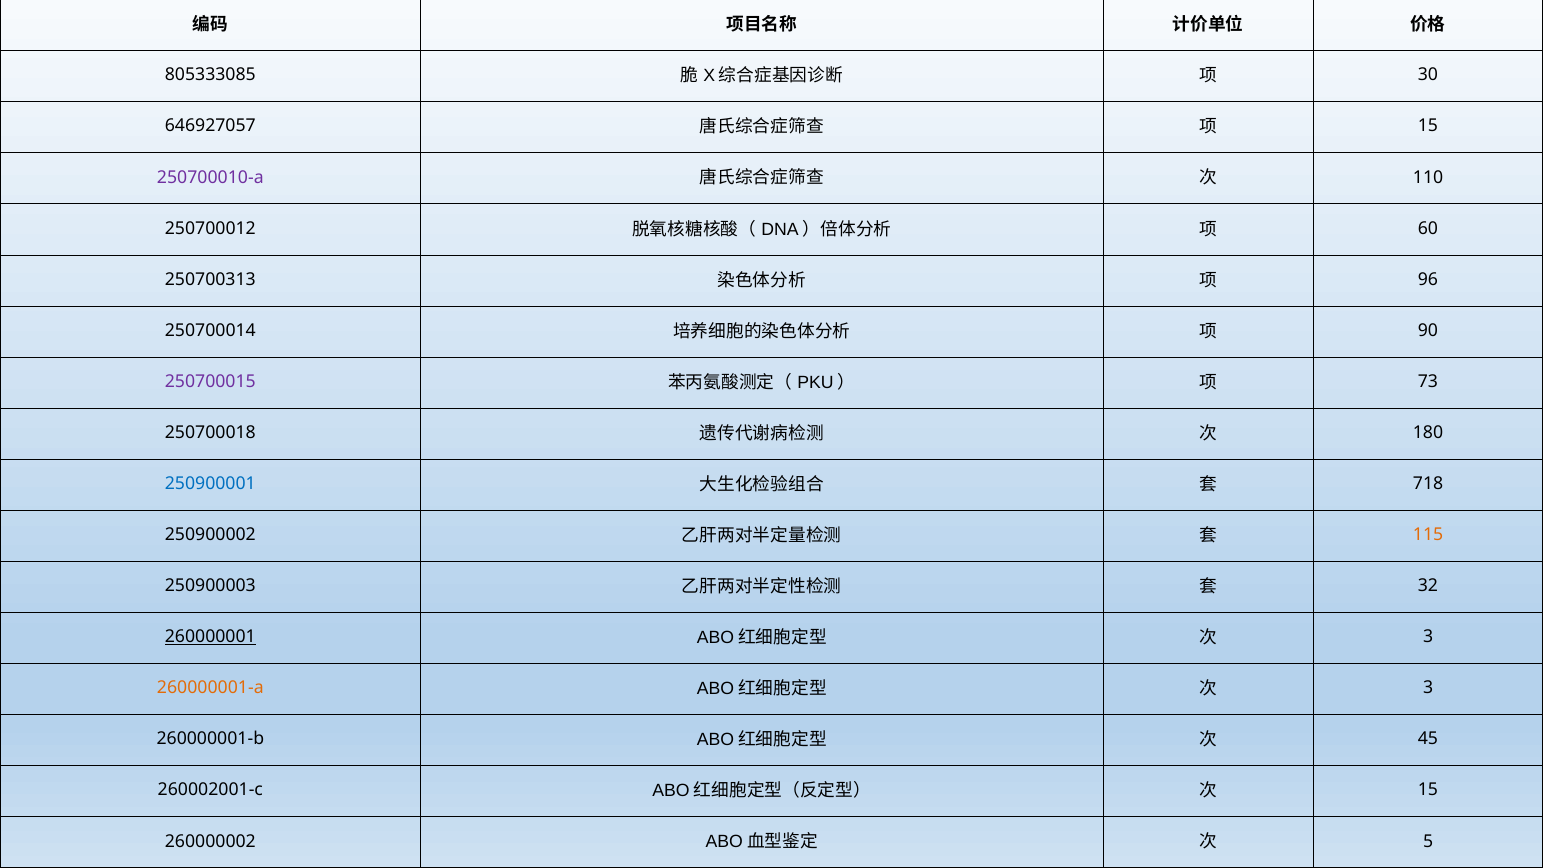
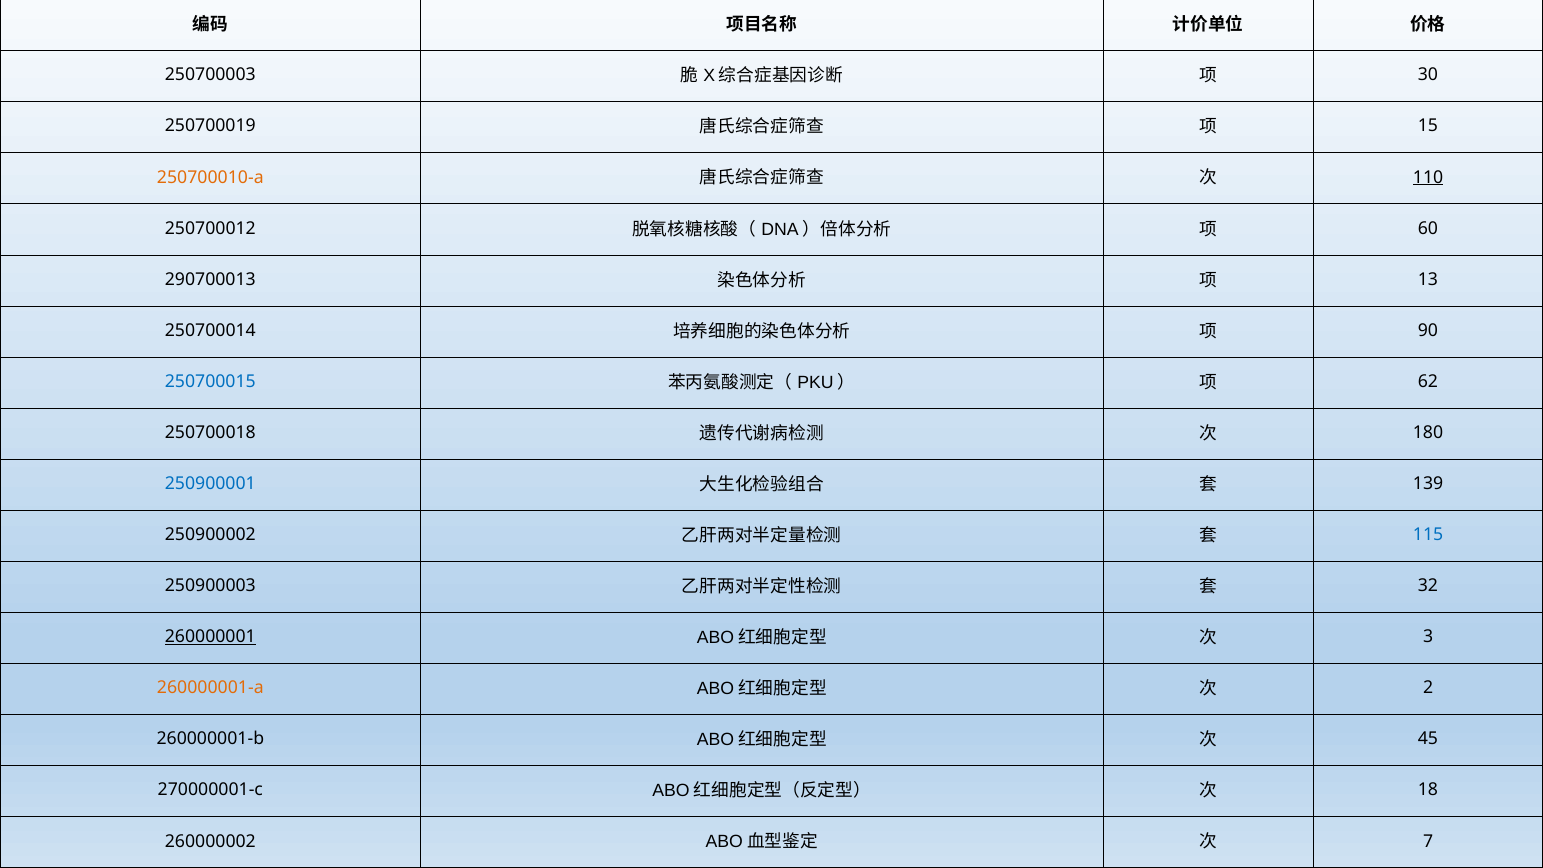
805333085: 805333085 -> 250700003
646927057: 646927057 -> 250700019
250700010-a colour: purple -> orange
110 underline: none -> present
250700313: 250700313 -> 290700013
96: 96 -> 13
250700015 colour: purple -> blue
73: 73 -> 62
718: 718 -> 139
115 colour: orange -> blue
3 at (1428, 688): 3 -> 2
260002001-c: 260002001-c -> 270000001-c
15 at (1428, 790): 15 -> 18
5: 5 -> 7
